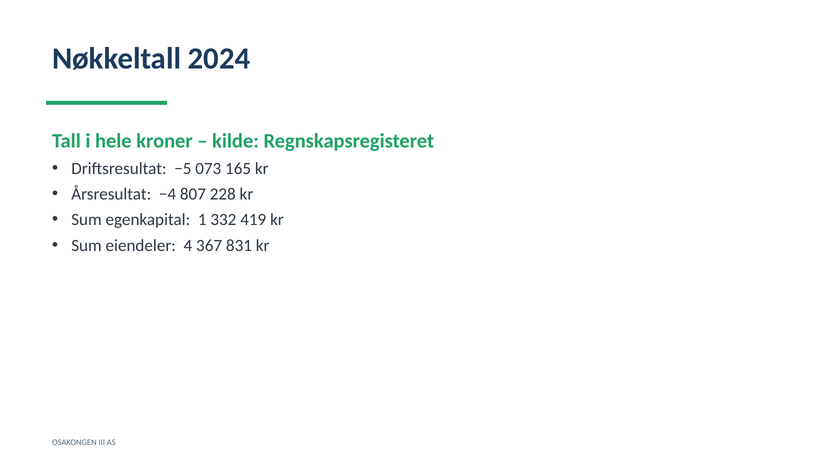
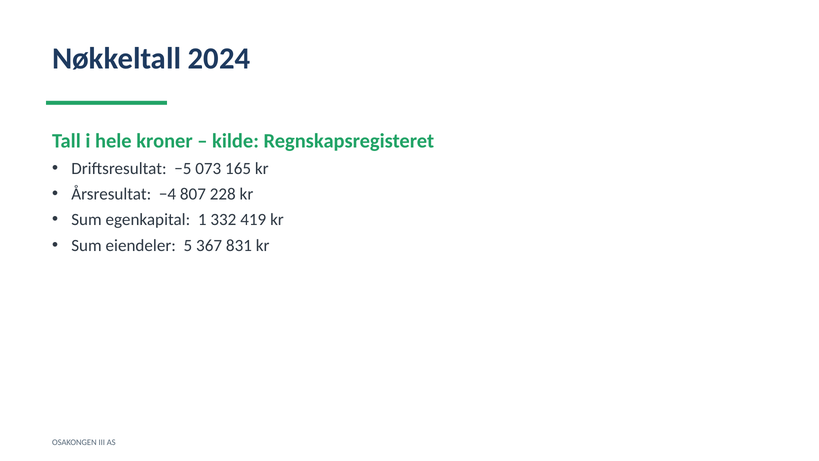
4: 4 -> 5
